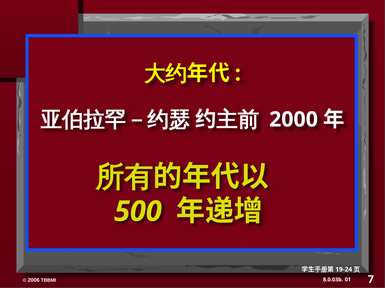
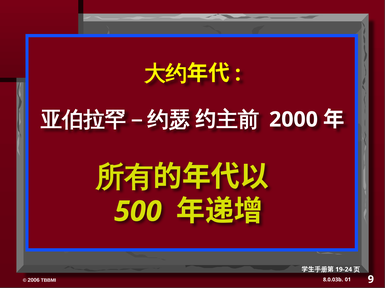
7: 7 -> 9
